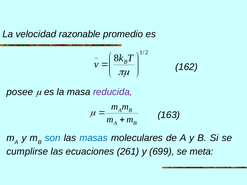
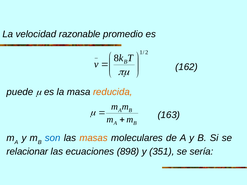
posee: posee -> puede
reducida colour: purple -> orange
masas colour: blue -> orange
cumplirse: cumplirse -> relacionar
261: 261 -> 898
699: 699 -> 351
meta: meta -> sería
